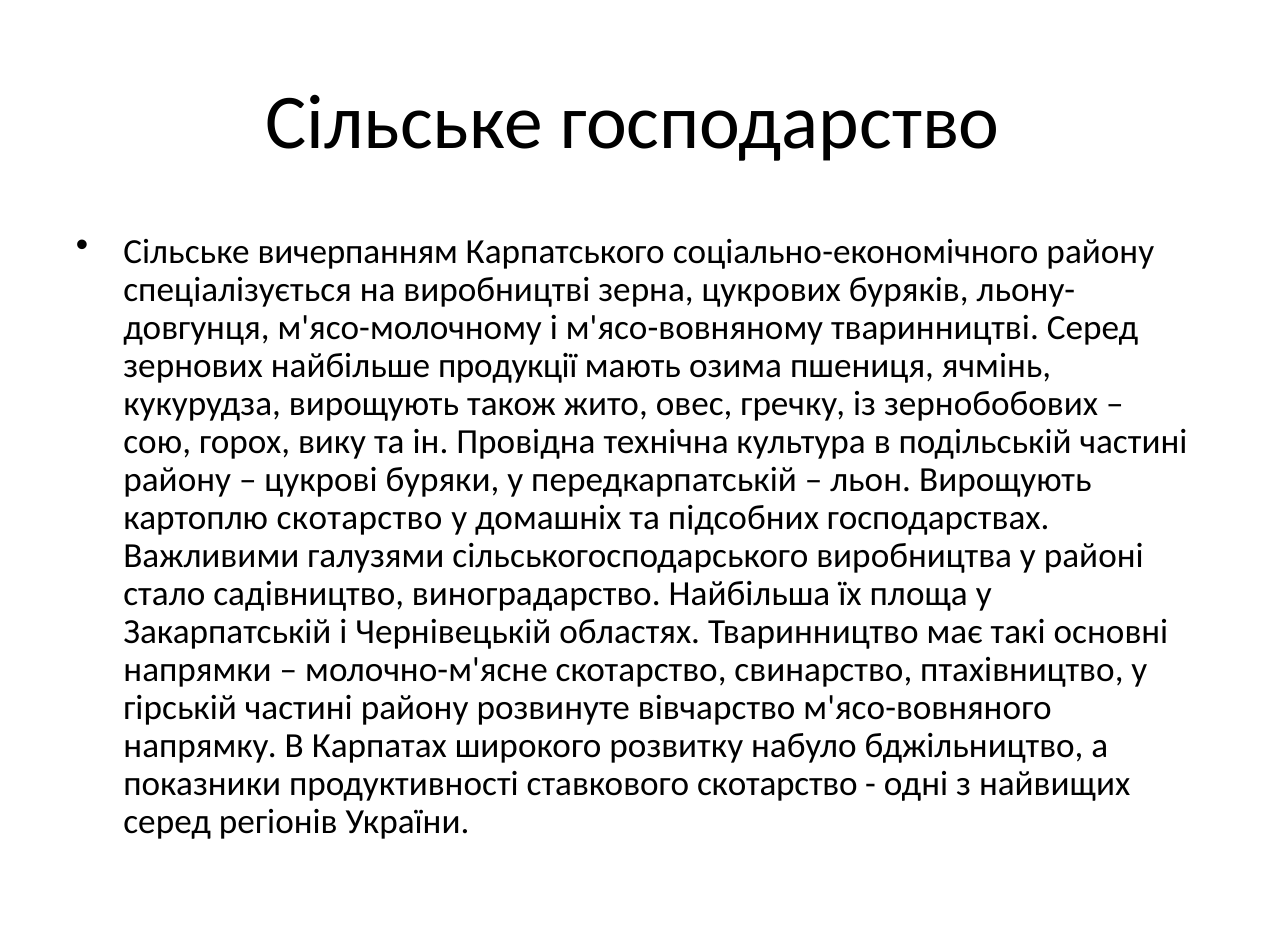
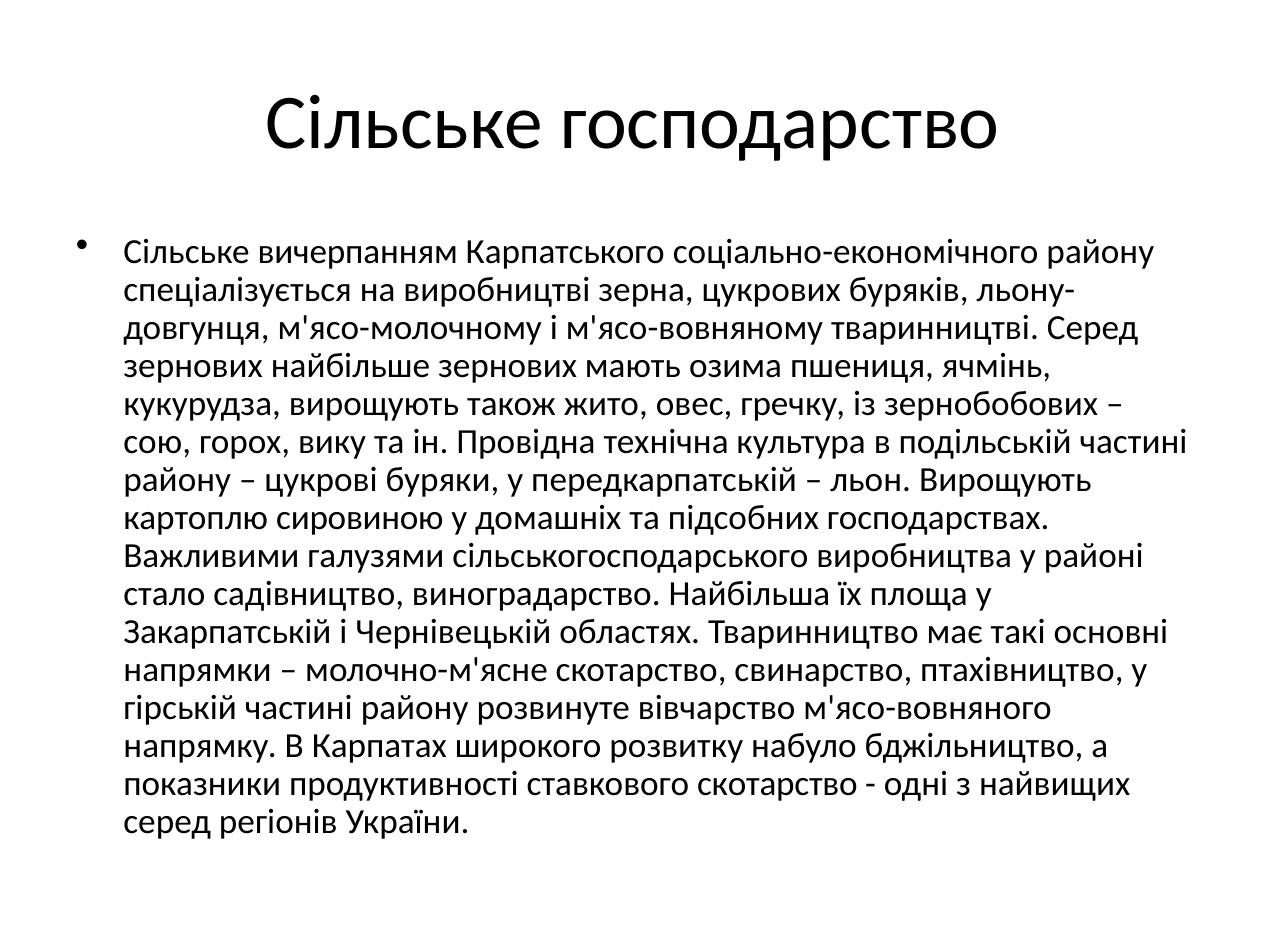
найбільше продукції: продукції -> зернових
картоплю скотарство: скотарство -> сировиною
